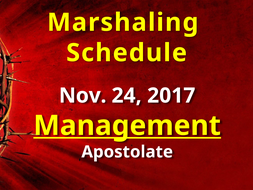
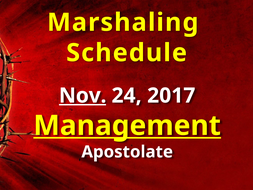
Nov underline: none -> present
